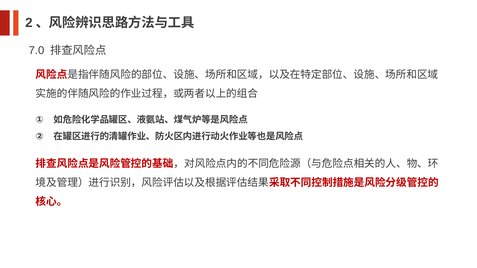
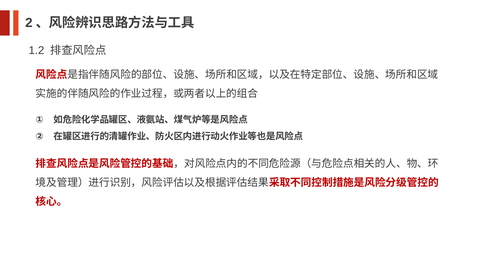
7.0: 7.0 -> 1.2
